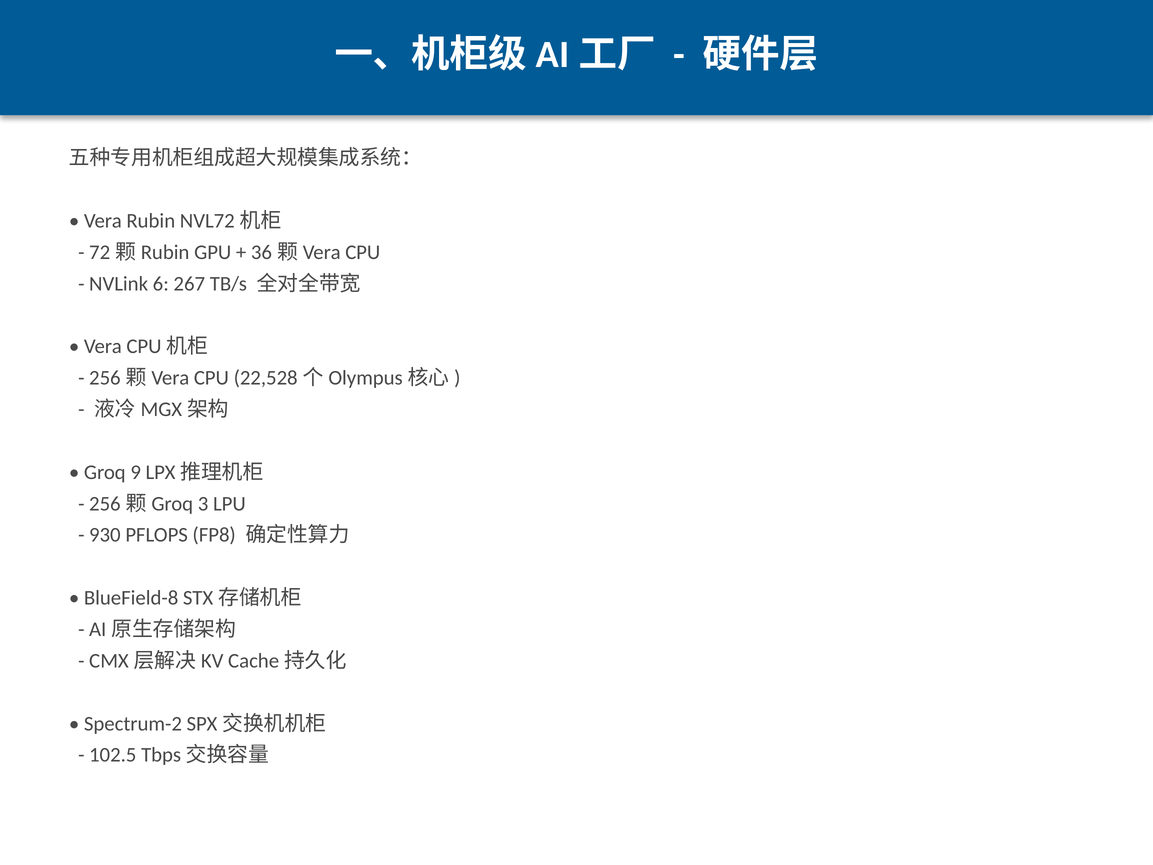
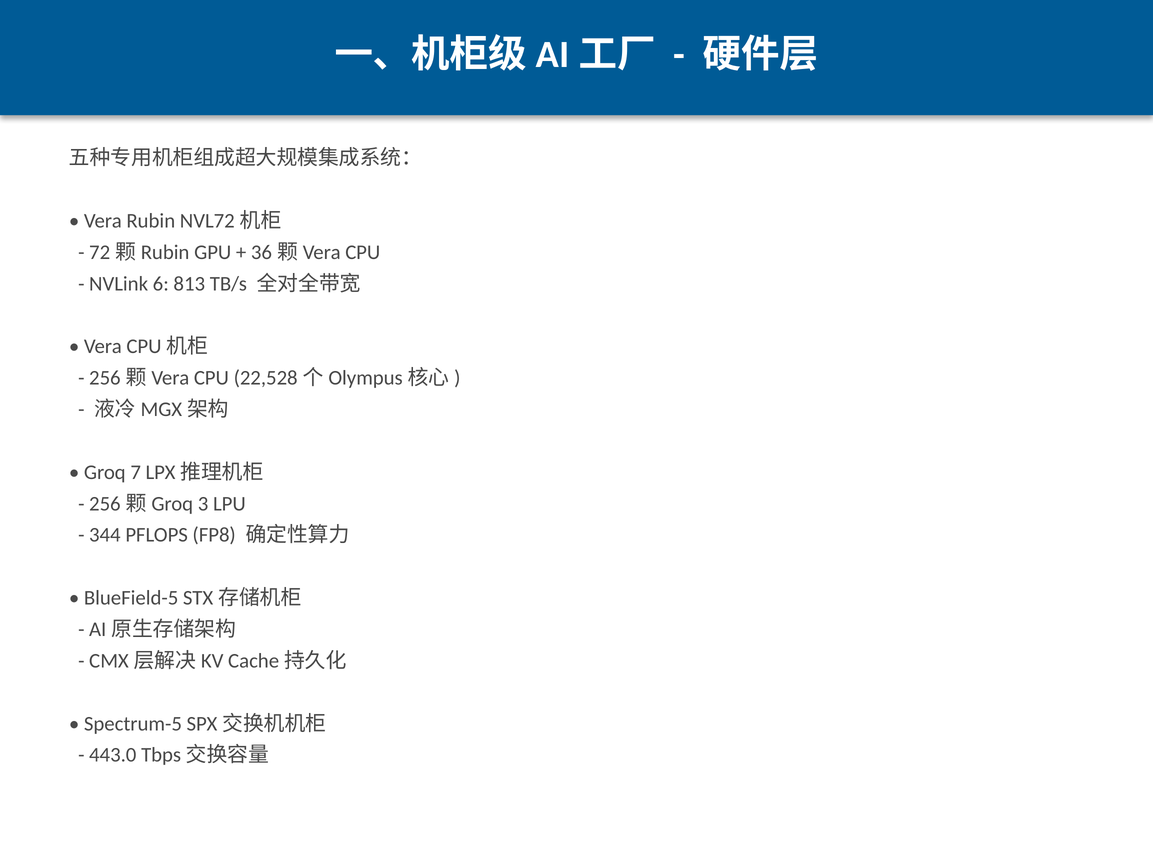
267: 267 -> 813
9: 9 -> 7
930: 930 -> 344
BlueField-8: BlueField-8 -> BlueField-5
Spectrum-2: Spectrum-2 -> Spectrum-5
102.5: 102.5 -> 443.0
